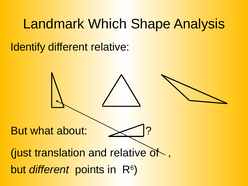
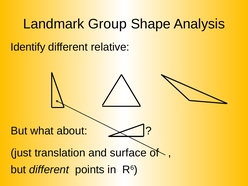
Which: Which -> Group
and relative: relative -> surface
